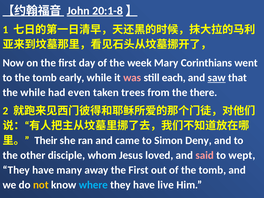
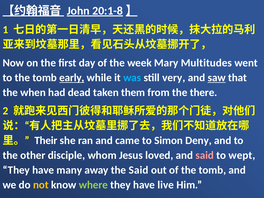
Corinthians: Corinthians -> Multitudes
early underline: none -> present
was colour: pink -> light blue
each: each -> very
the while: while -> when
even: even -> dead
trees: trees -> them
away the First: First -> Said
where colour: light blue -> light green
